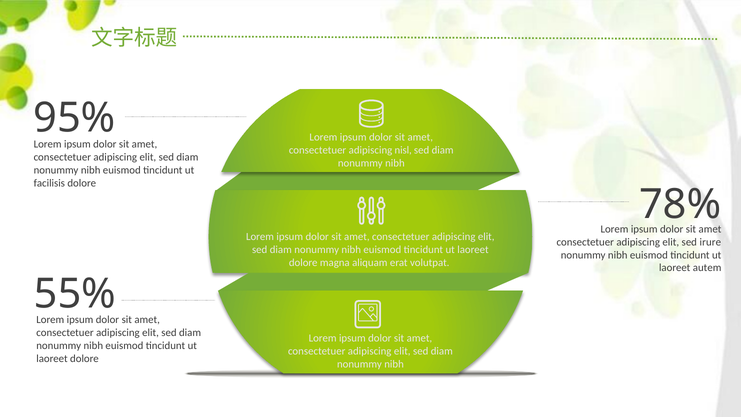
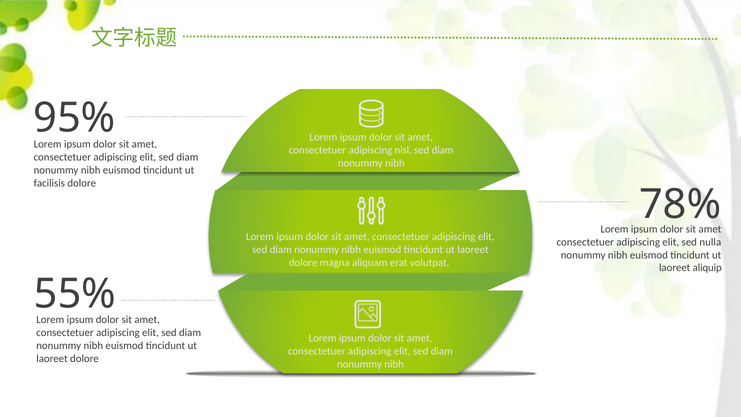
irure: irure -> nulla
autem: autem -> aliquip
